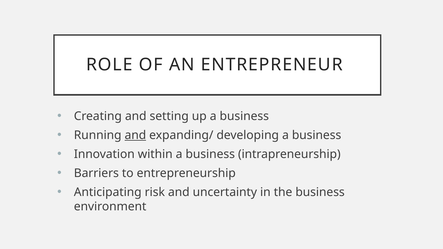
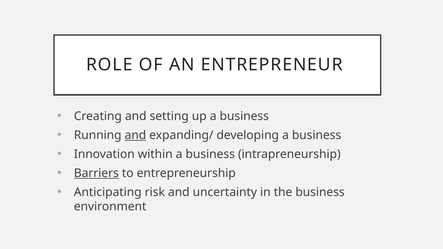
Barriers underline: none -> present
